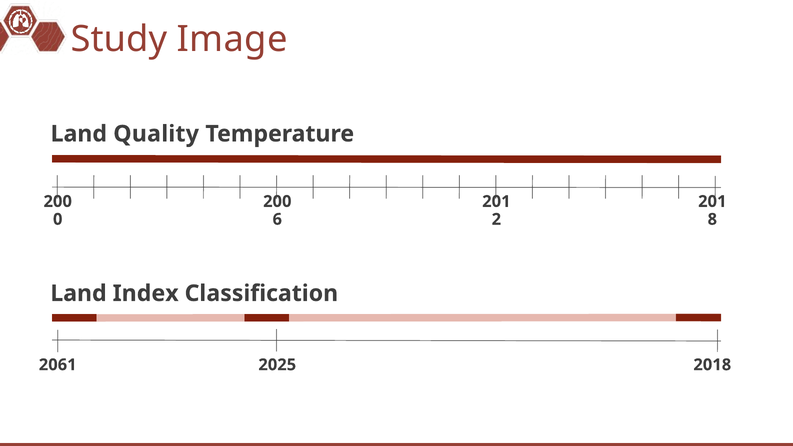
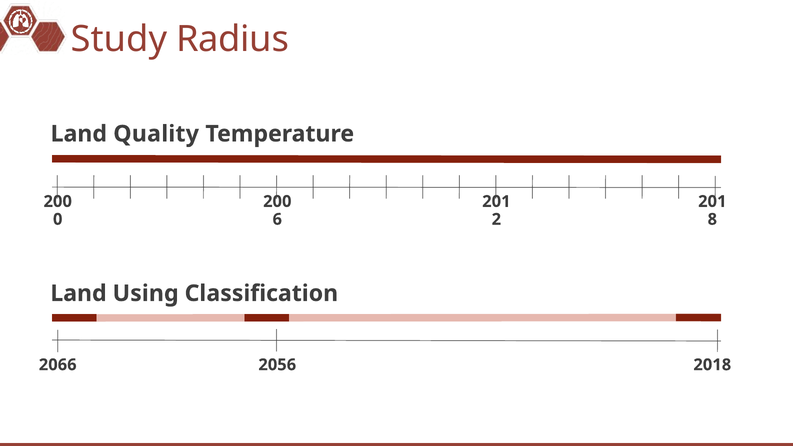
Image: Image -> Radius
Index: Index -> Using
2061: 2061 -> 2066
2025: 2025 -> 2056
